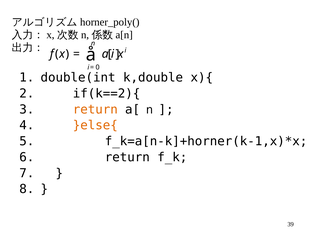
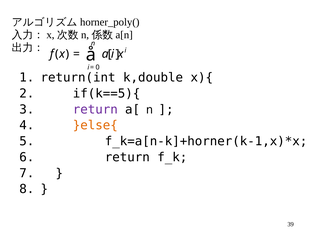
double(int: double(int -> return(int
if(k==2){: if(k==2){ -> if(k==5){
return at (95, 110) colour: orange -> purple
